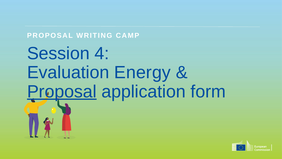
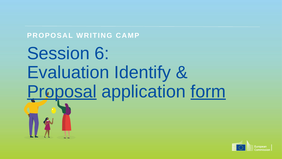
4: 4 -> 6
Energy: Energy -> Identify
form underline: none -> present
